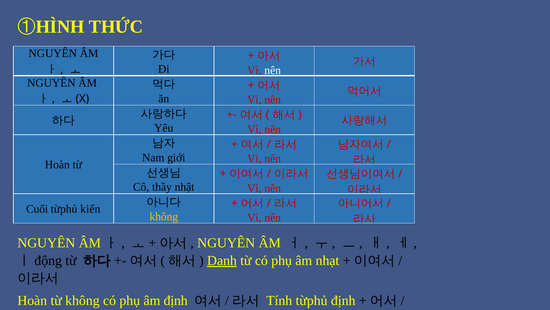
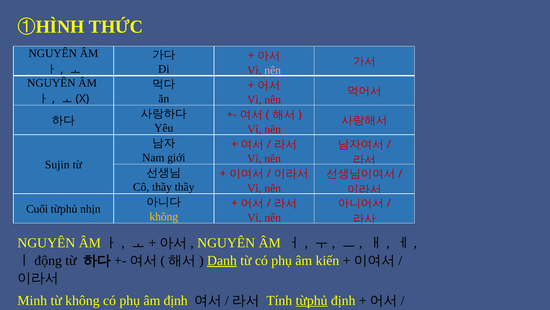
nên at (273, 70) colour: white -> pink
Hoàn at (57, 164): Hoàn -> Sujin
thầy nhật: nhật -> thầy
kiến: kiến -> nhịn
nhạt: nhạt -> kiến
Hoàn at (32, 300): Hoàn -> Minh
từphủ at (312, 300) underline: none -> present
